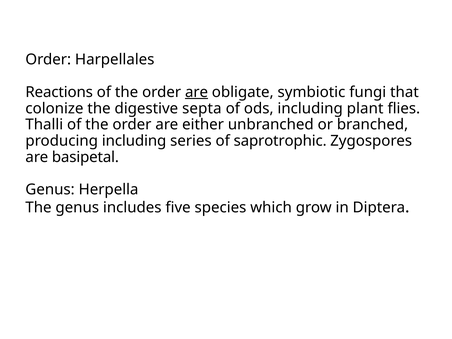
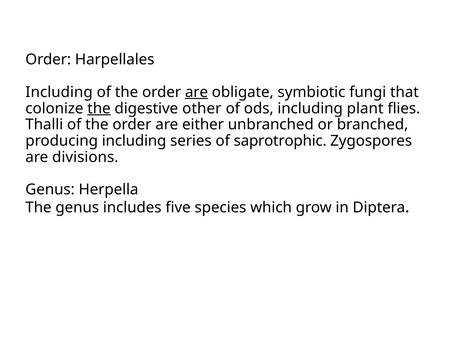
Reactions at (59, 92): Reactions -> Including
the at (99, 108) underline: none -> present
septa: septa -> other
basipetal: basipetal -> divisions
